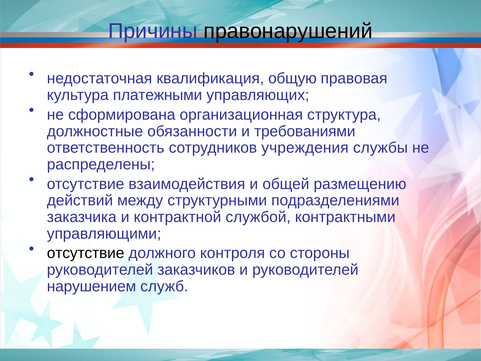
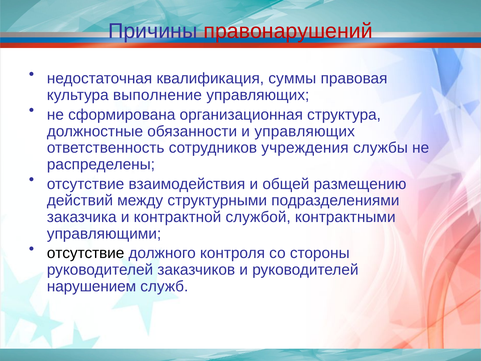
правонарушений colour: black -> red
общую: общую -> суммы
платежными: платежными -> выполнение
и требованиями: требованиями -> управляющих
